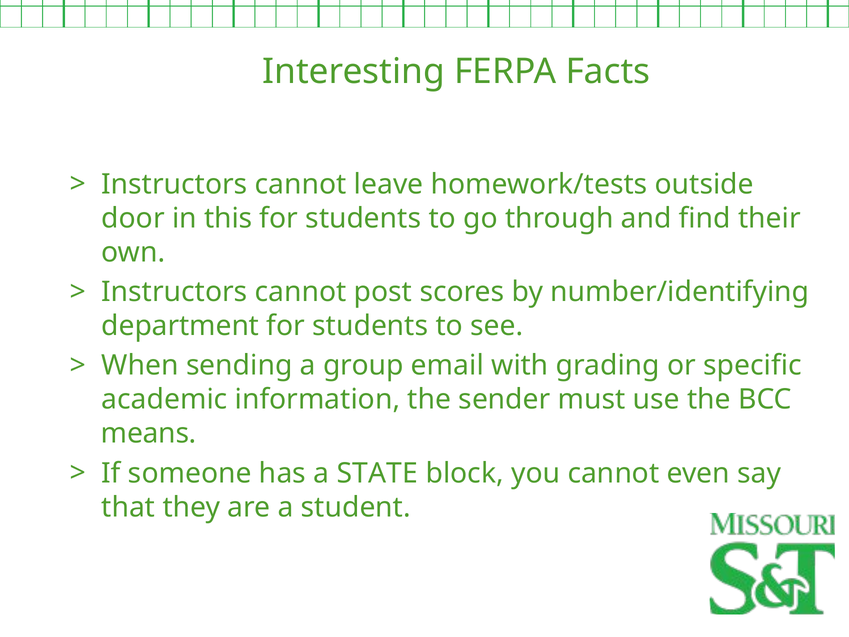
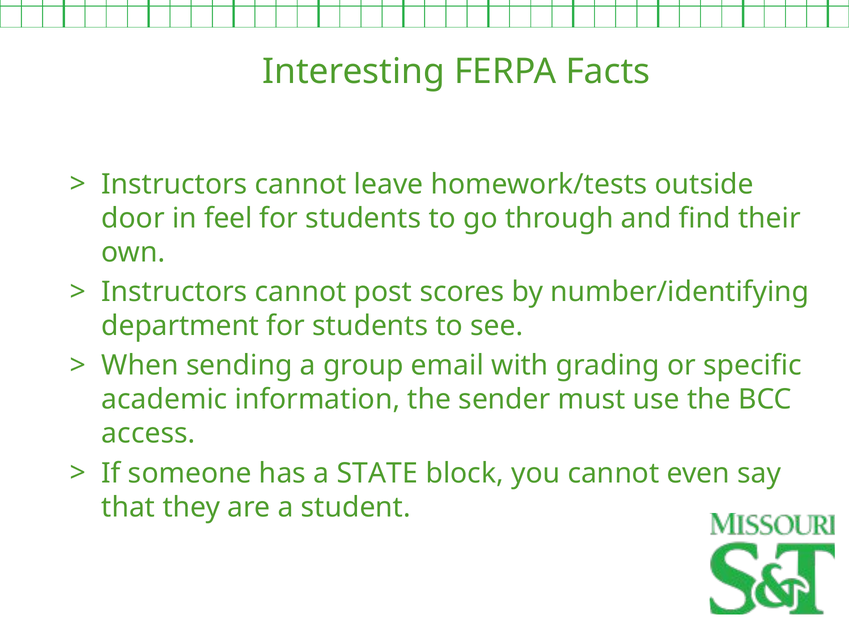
this: this -> feel
means: means -> access
